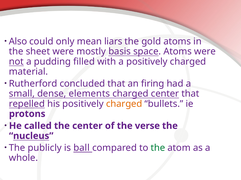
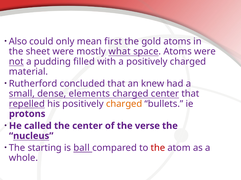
liars: liars -> first
basis: basis -> what
firing: firing -> knew
publicly: publicly -> starting
the at (158, 148) colour: green -> red
